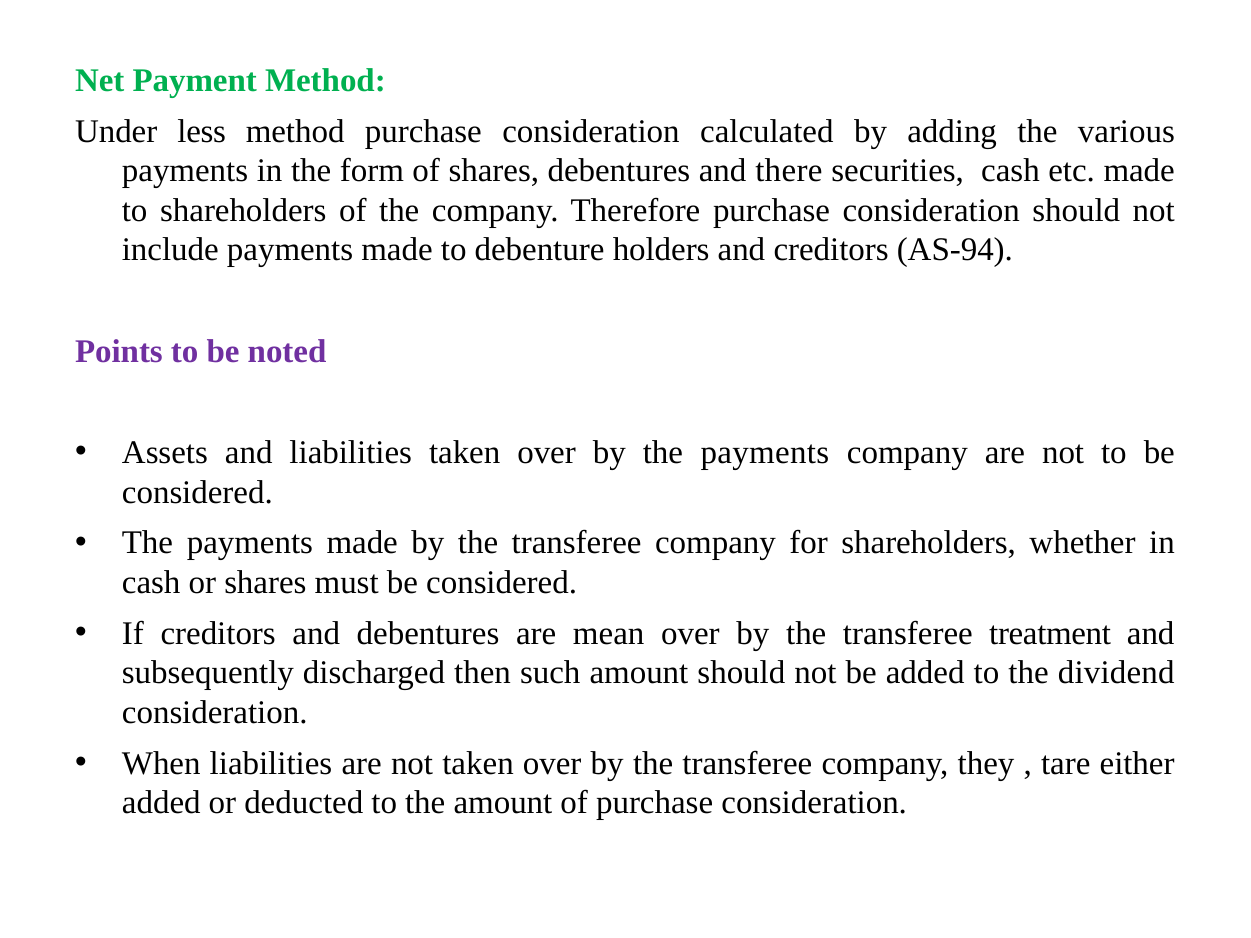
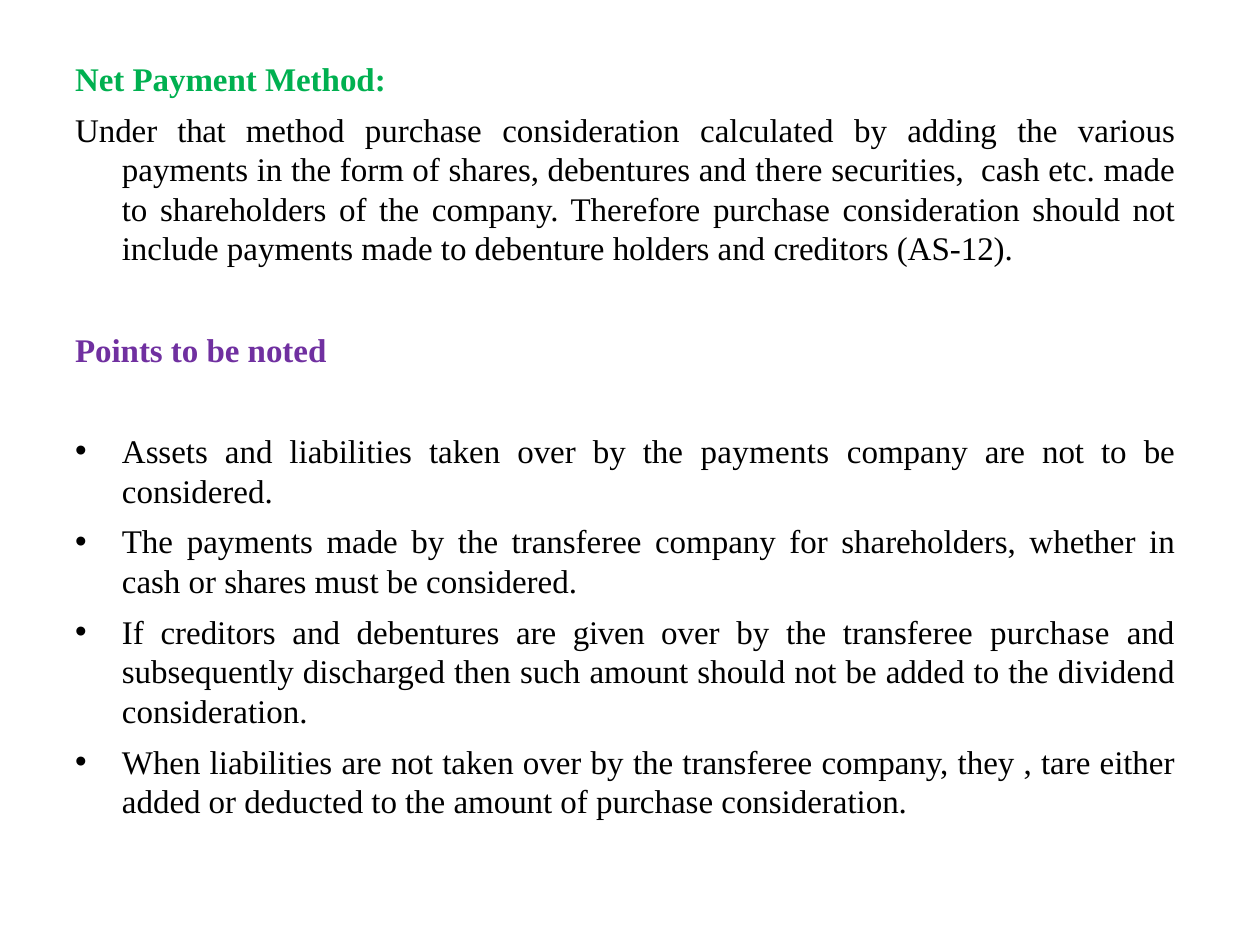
less: less -> that
AS-94: AS-94 -> AS-12
mean: mean -> given
transferee treatment: treatment -> purchase
